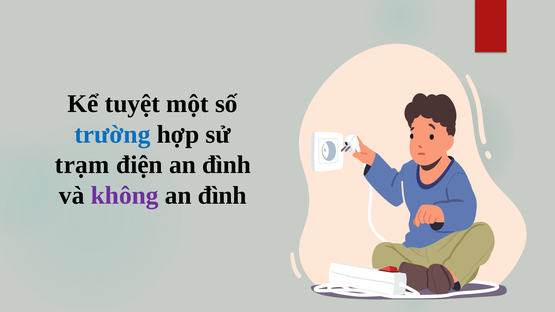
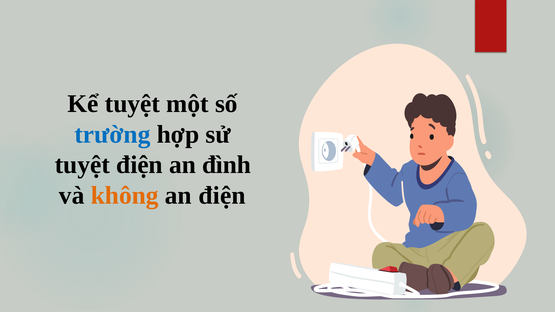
trạm at (82, 165): trạm -> tuyệt
không colour: purple -> orange
đình at (222, 195): đình -> điện
